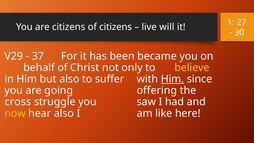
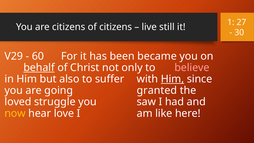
will: will -> still
37: 37 -> 60
behalf underline: none -> present
believe colour: yellow -> pink
offering: offering -> granted
cross: cross -> loved
hear also: also -> love
